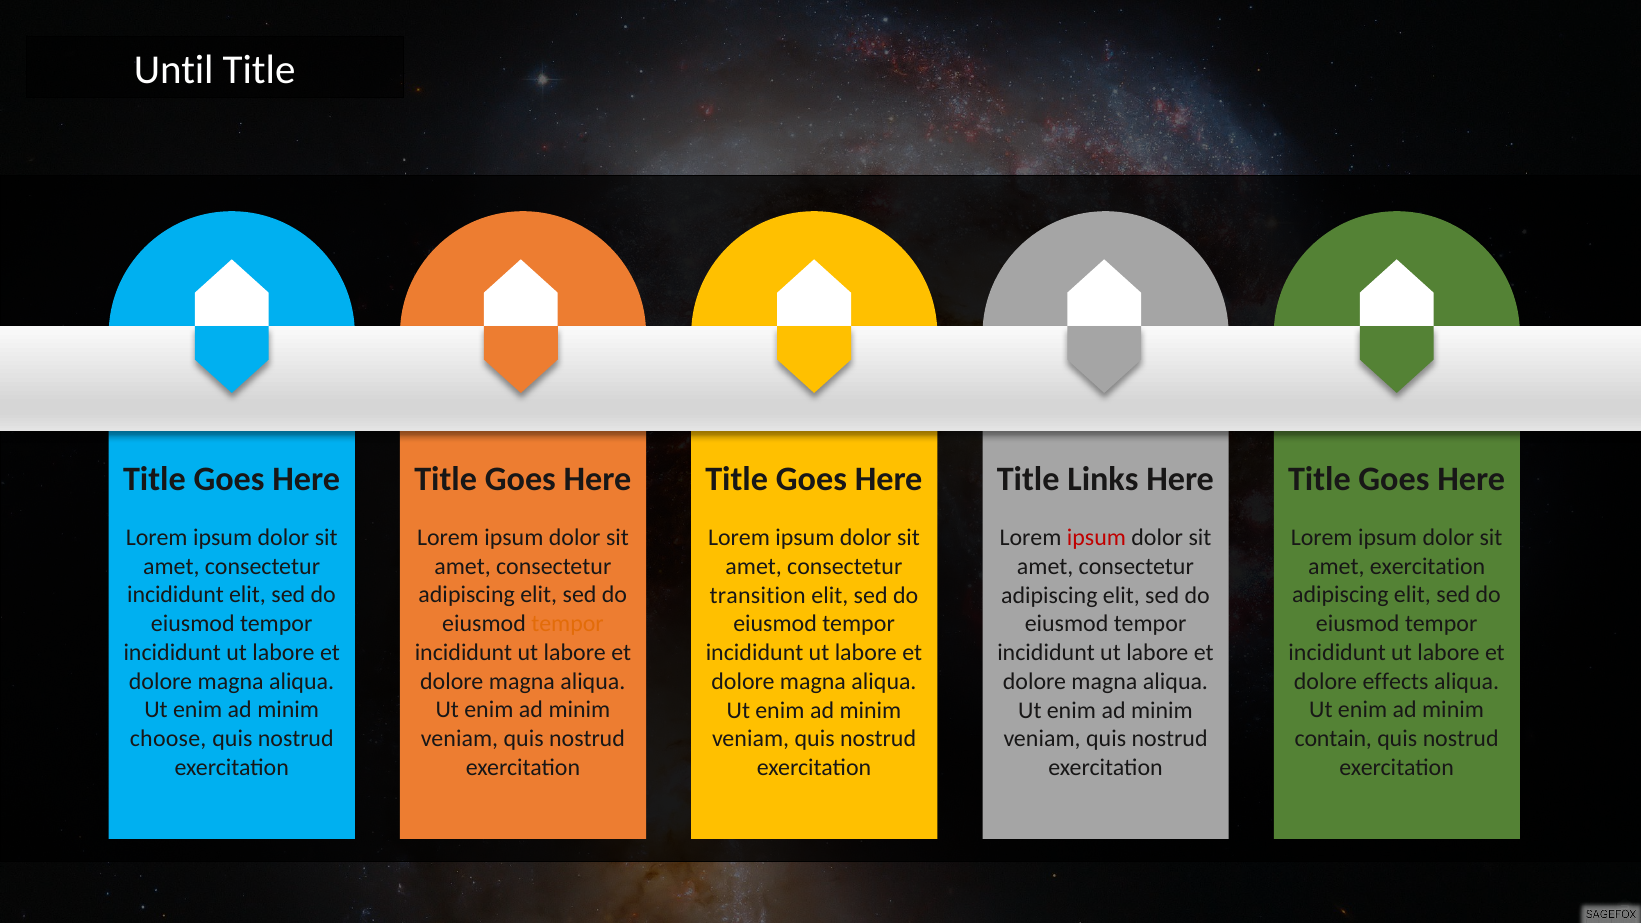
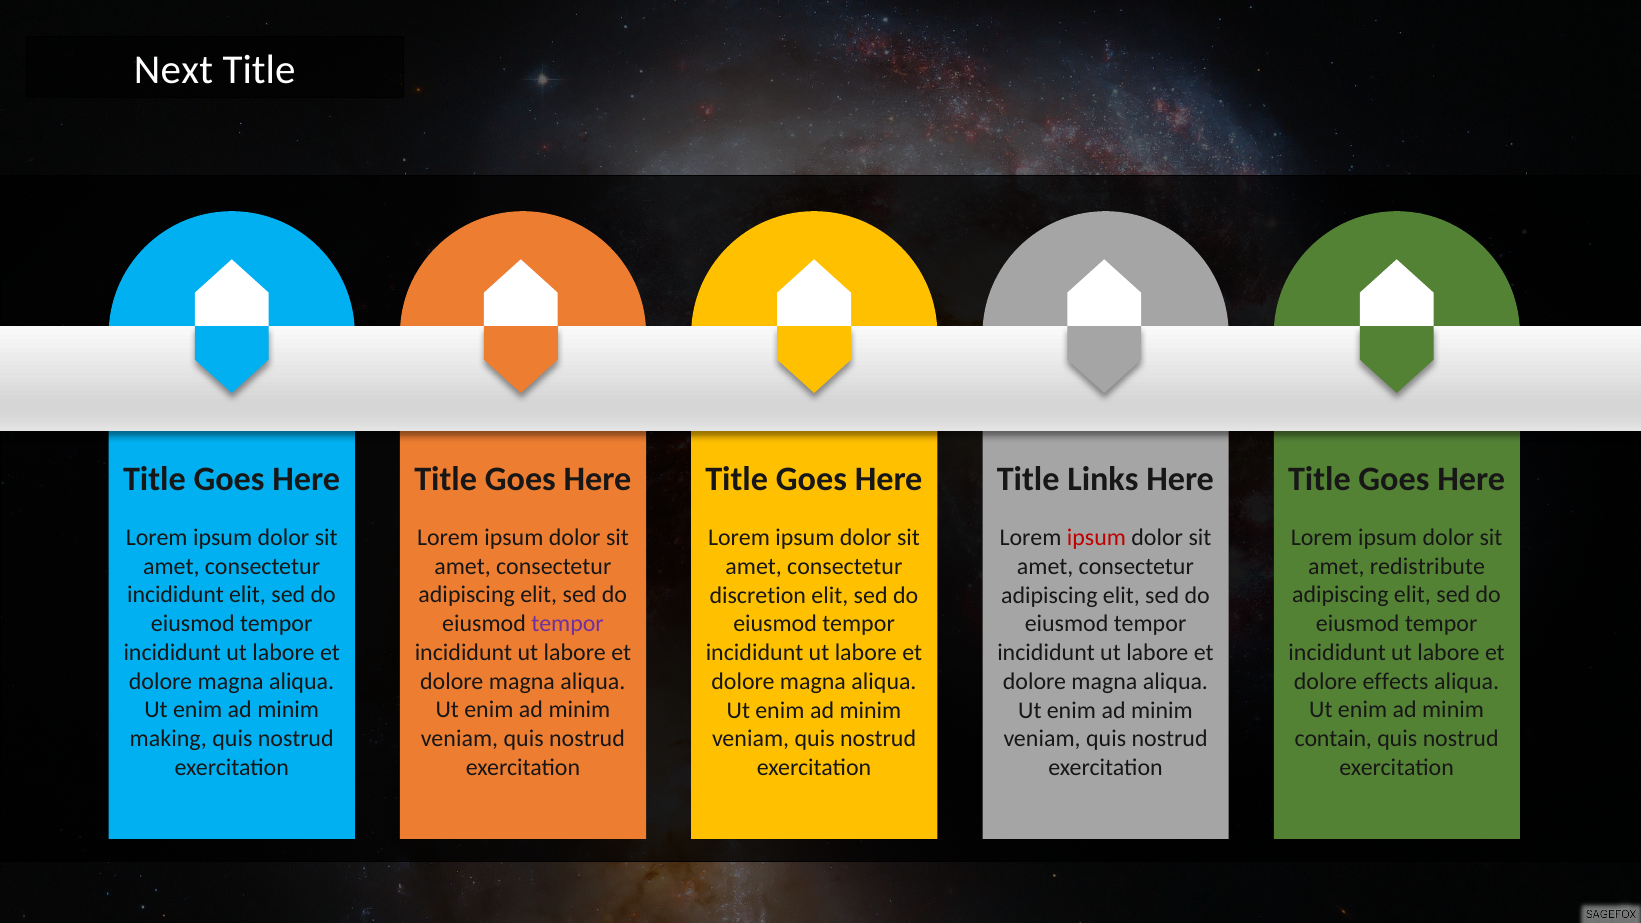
Until: Until -> Next
amet exercitation: exercitation -> redistribute
transition: transition -> discretion
tempor at (568, 624) colour: orange -> purple
choose: choose -> making
